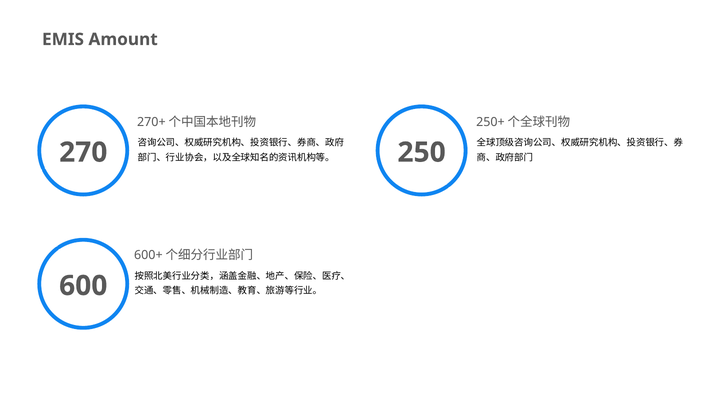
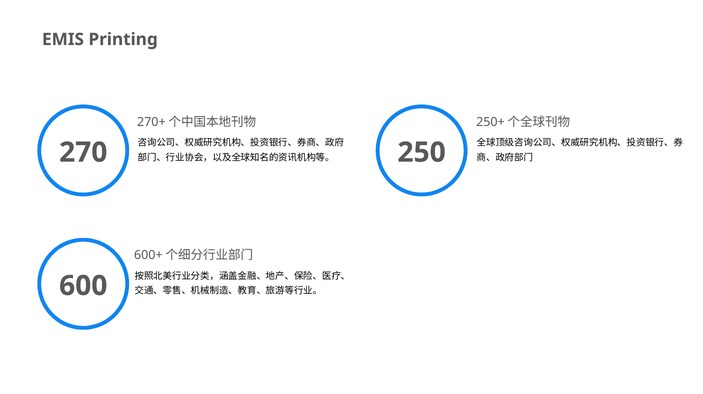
Amount: Amount -> Printing
